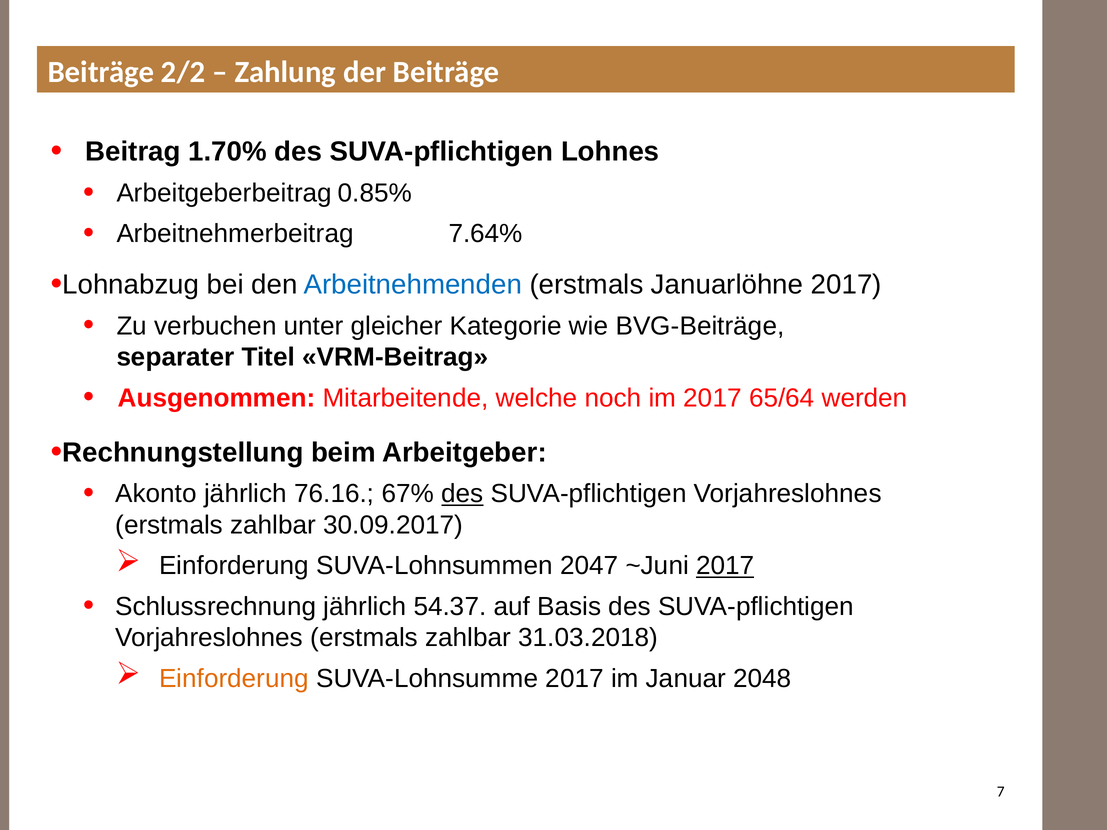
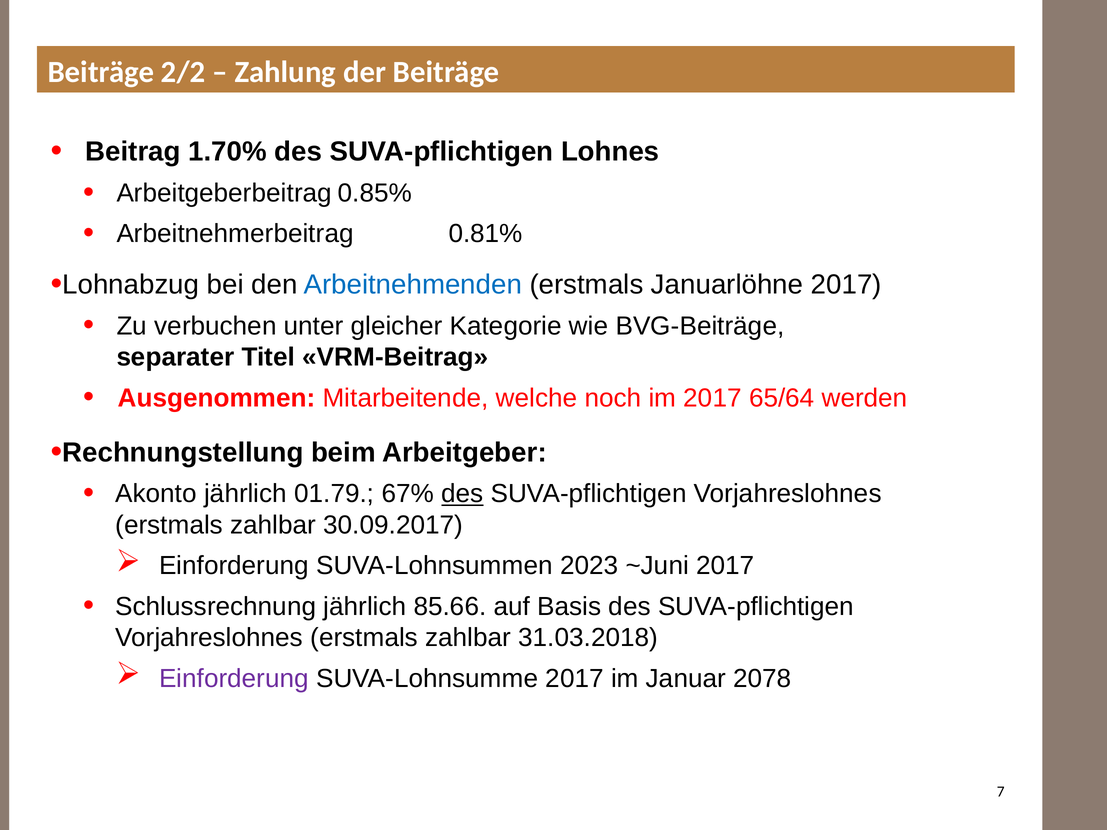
7.64%: 7.64% -> 0.81%
76.16: 76.16 -> 01.79
2047: 2047 -> 2023
2017 at (725, 566) underline: present -> none
54.37: 54.37 -> 85.66
Einforderung at (234, 679) colour: orange -> purple
2048: 2048 -> 2078
